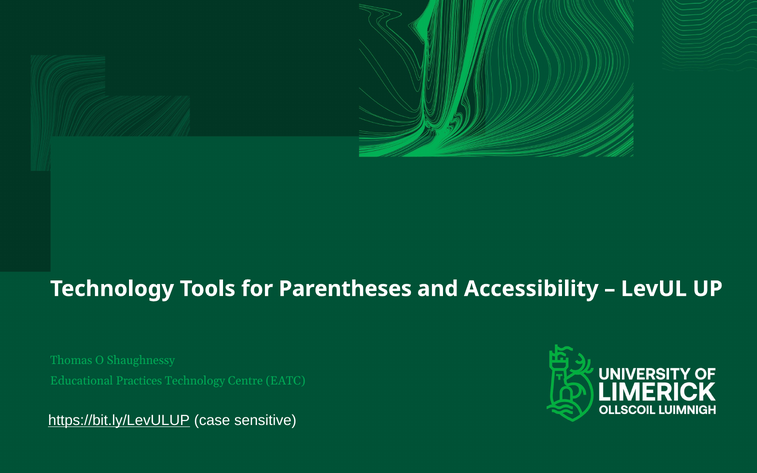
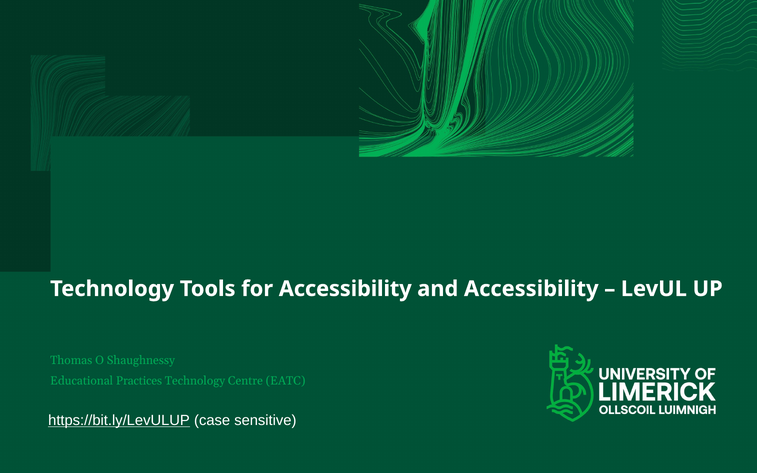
for Parentheses: Parentheses -> Accessibility
